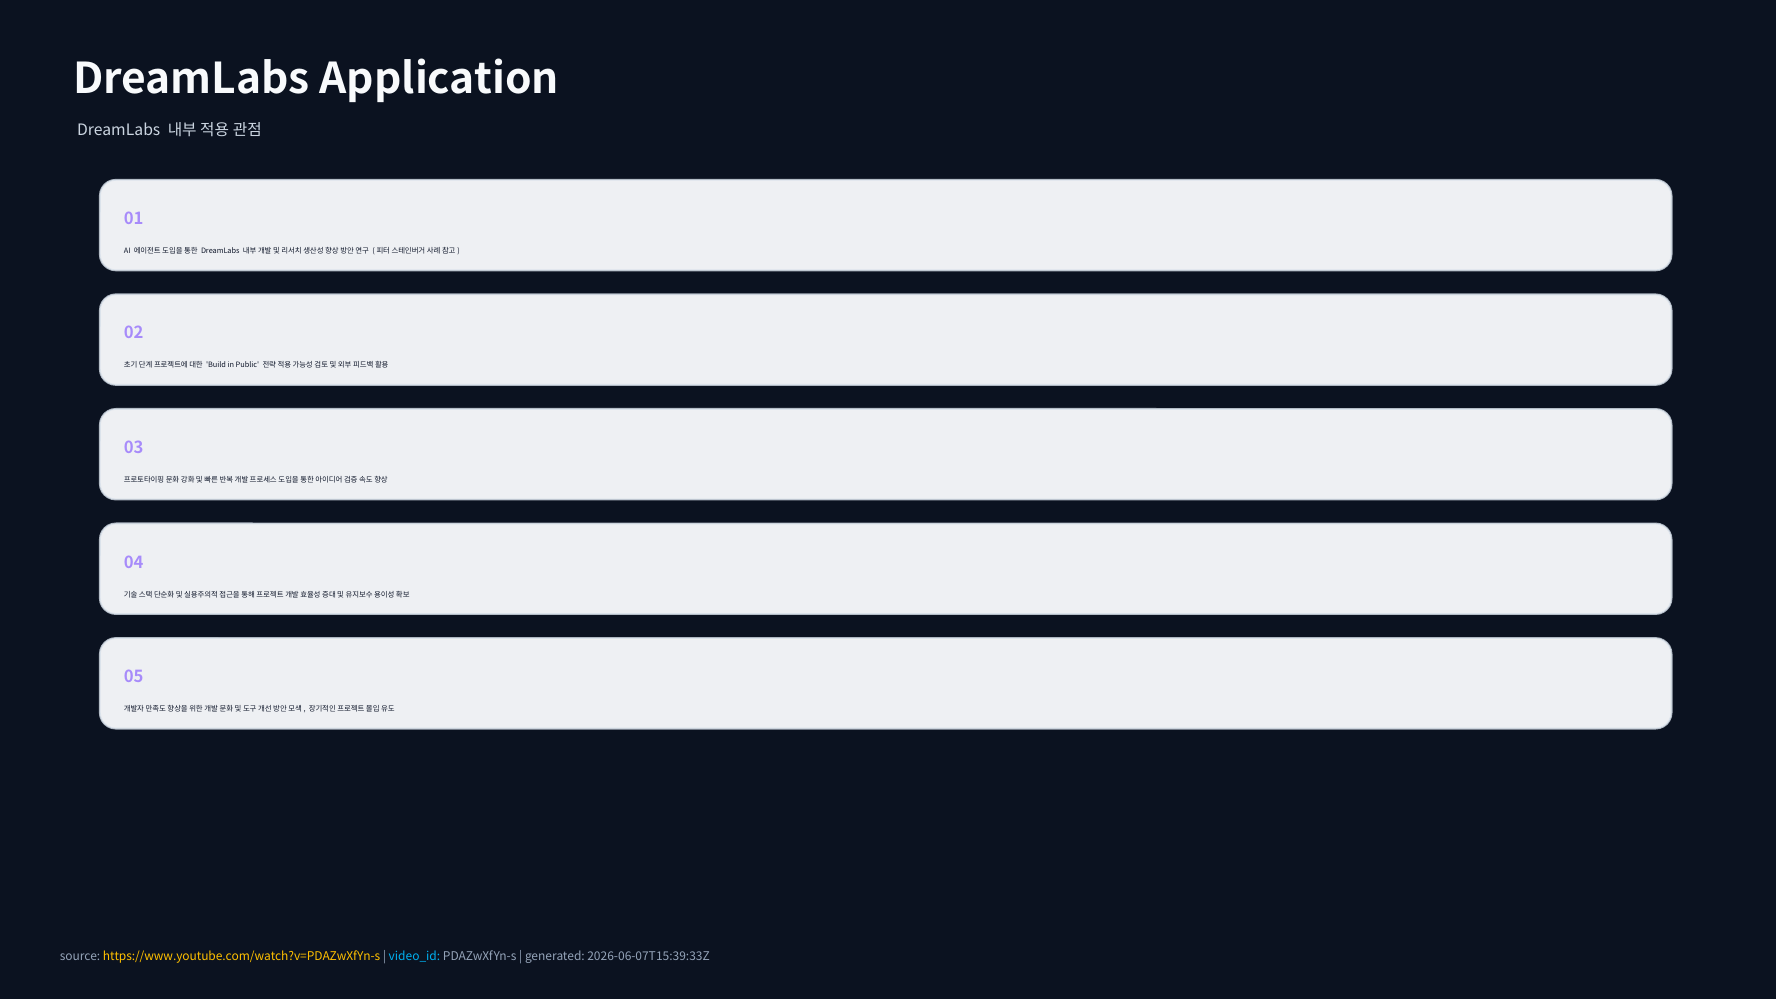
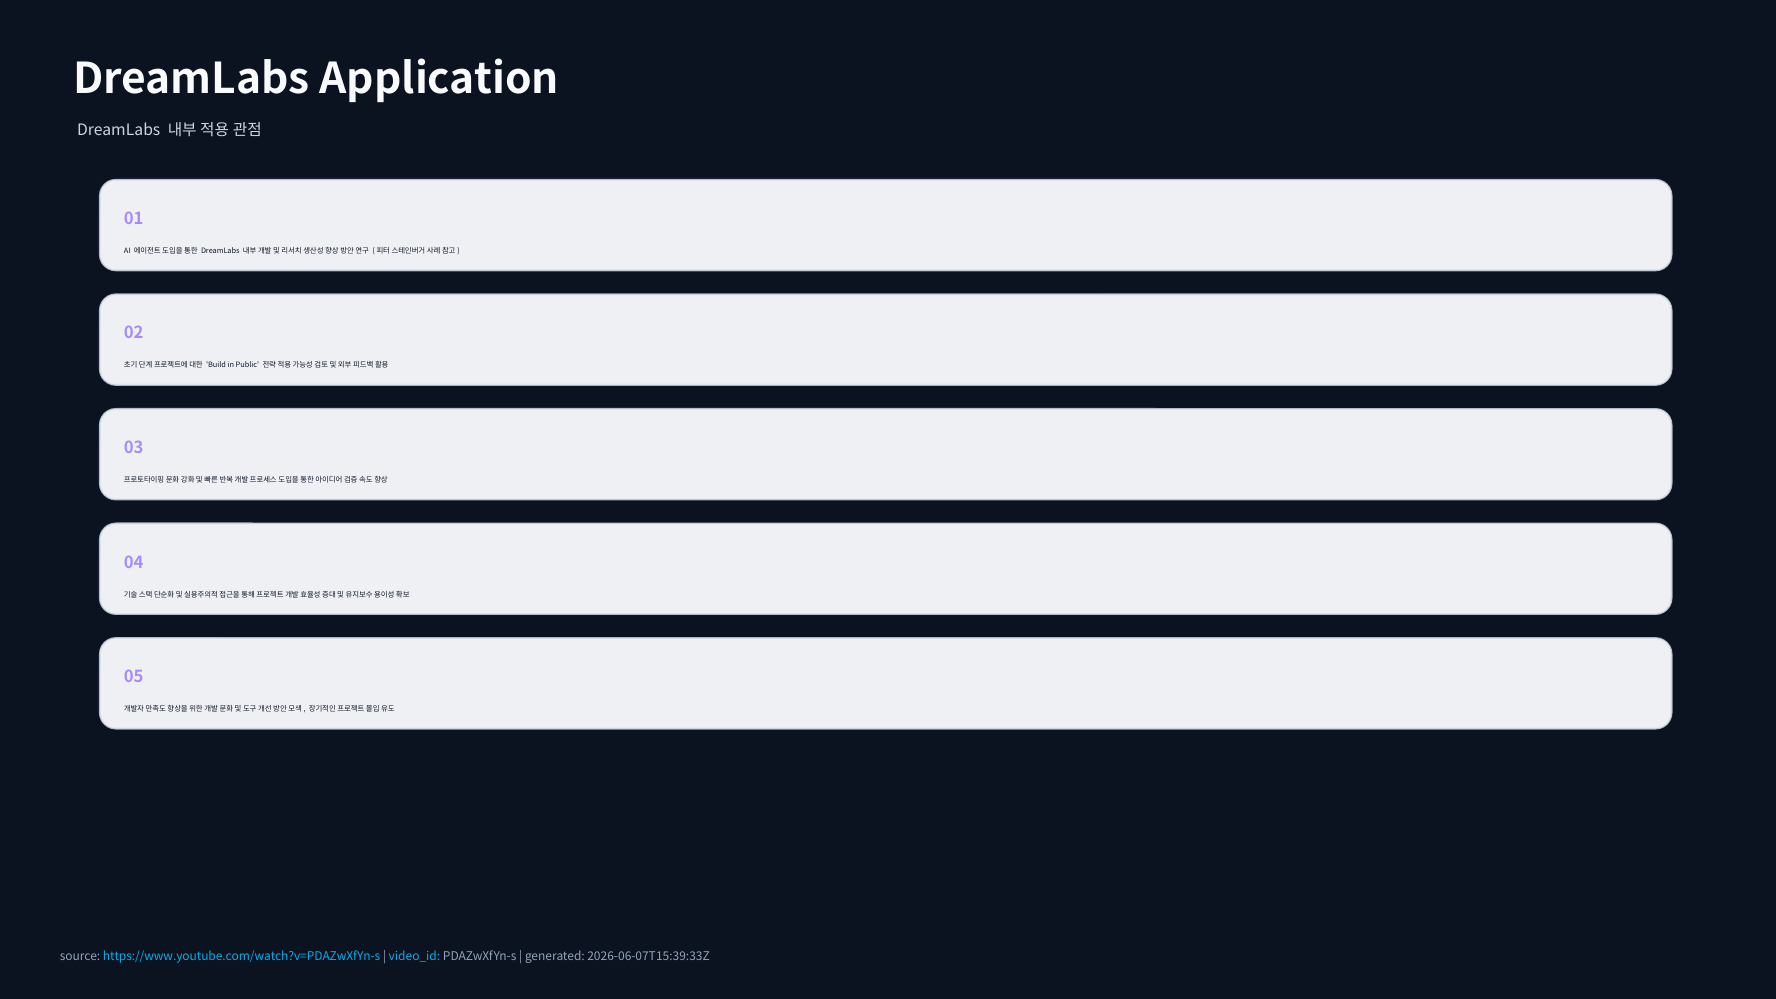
https://www.youtube.com/watch?v=PDAZwXfYn-s colour: yellow -> light blue
